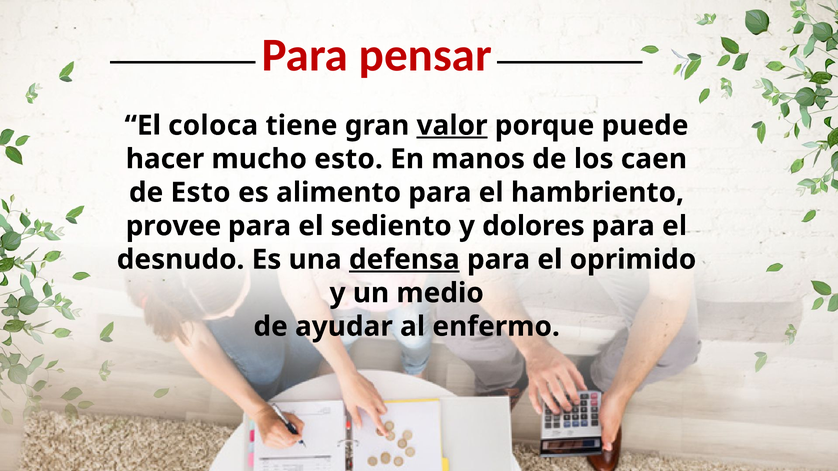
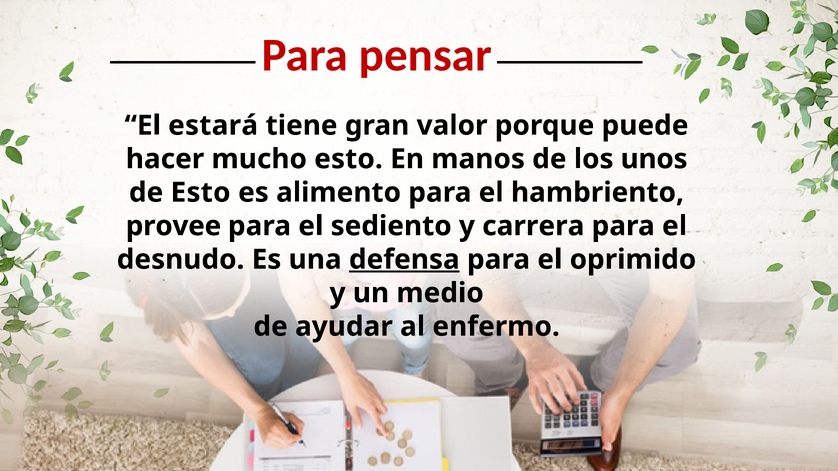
coloca: coloca -> estará
valor underline: present -> none
caen: caen -> unos
dolores: dolores -> carrera
